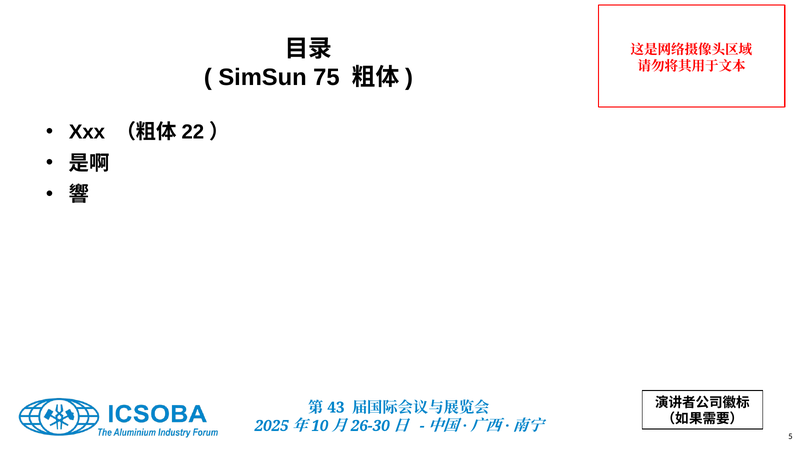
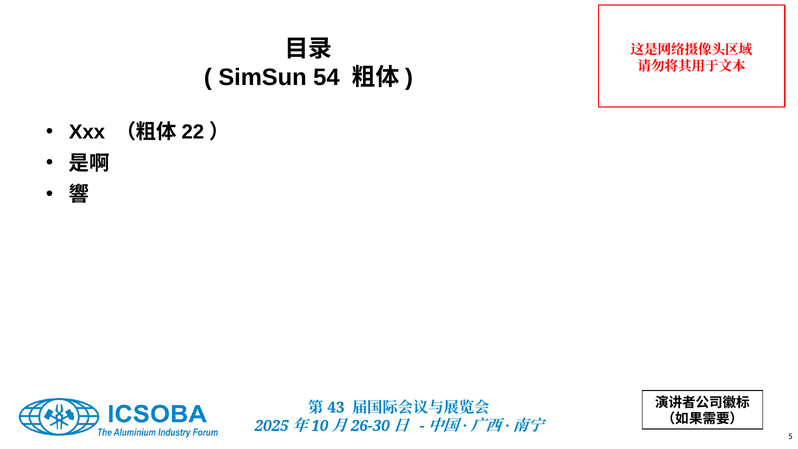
75: 75 -> 54
